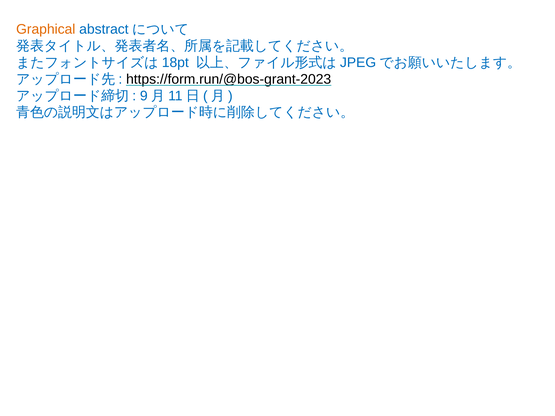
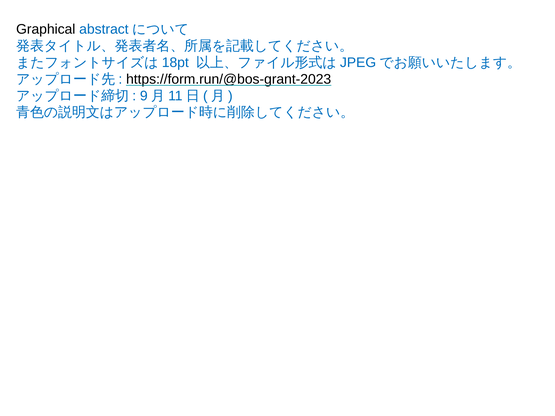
Graphical colour: orange -> black
